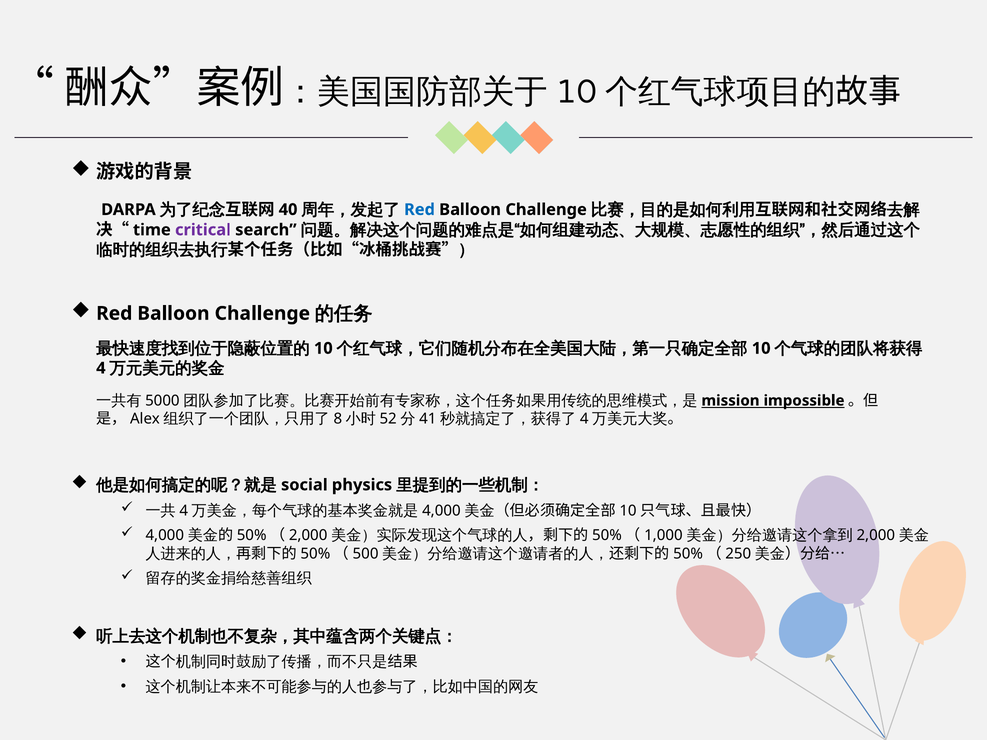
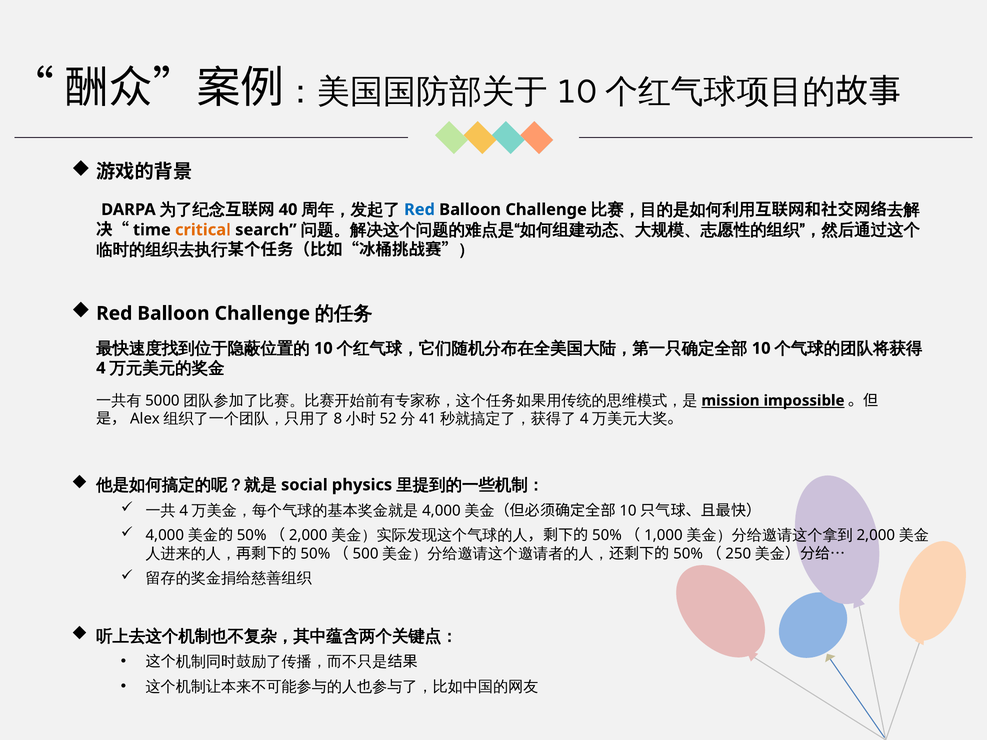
critical colour: purple -> orange
